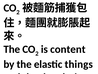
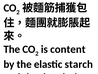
things: things -> starch
